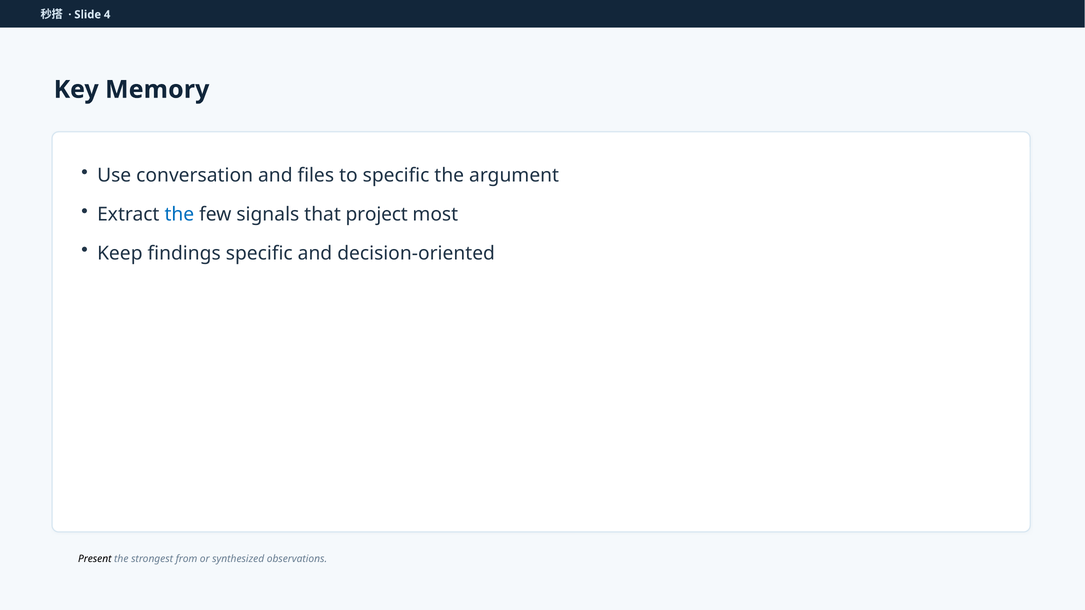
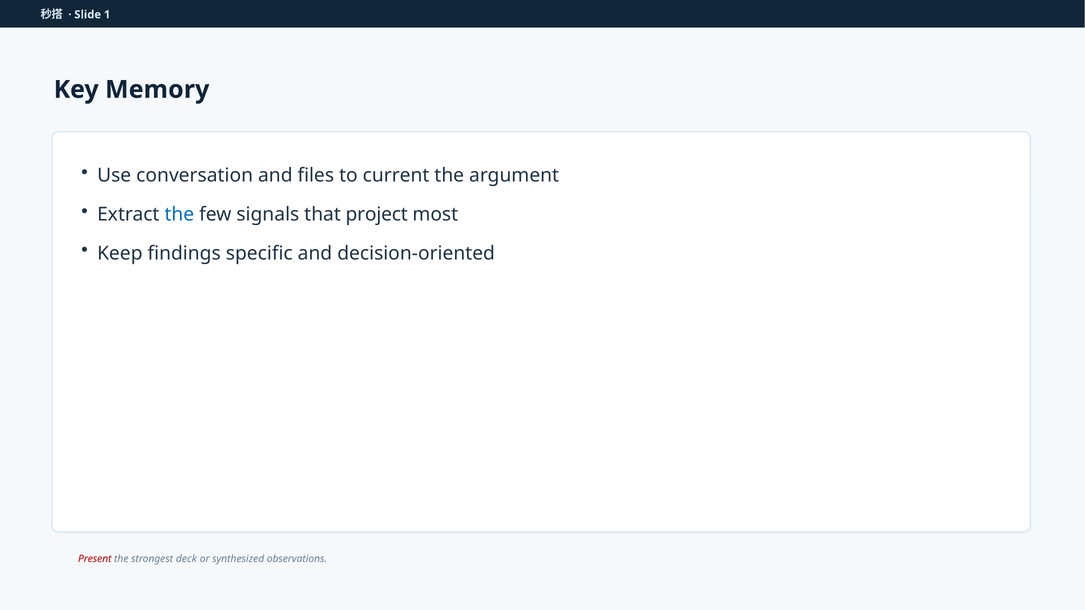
4: 4 -> 1
to specific: specific -> current
Present colour: black -> red
from: from -> deck
